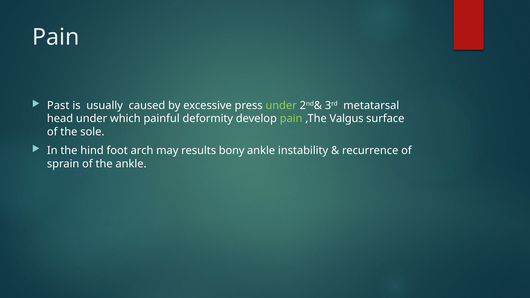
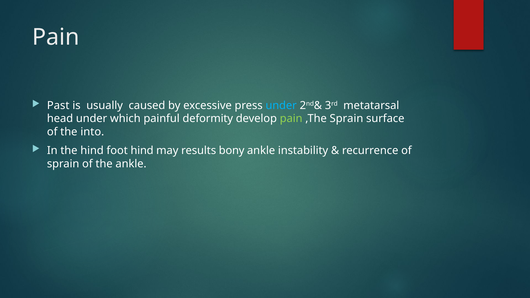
under at (281, 105) colour: light green -> light blue
,The Valgus: Valgus -> Sprain
sole: sole -> into
foot arch: arch -> hind
